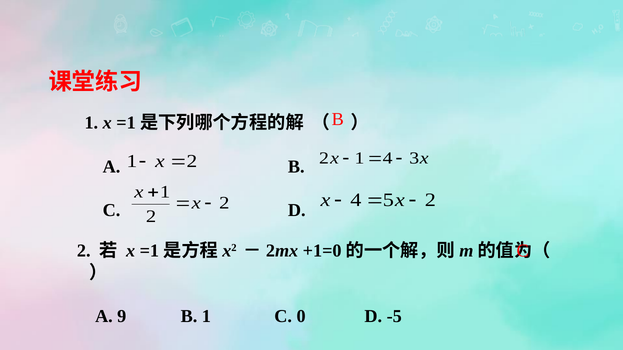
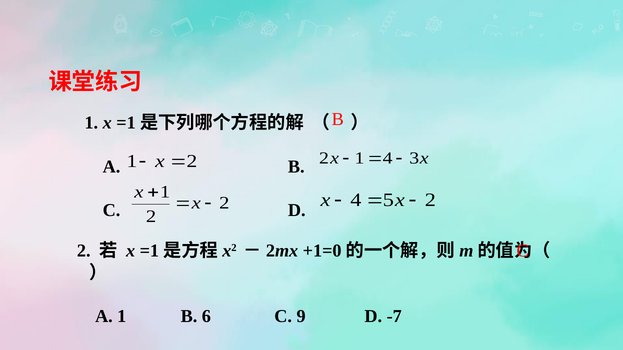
A 9: 9 -> 1
B 1: 1 -> 6
0: 0 -> 9
-5: -5 -> -7
